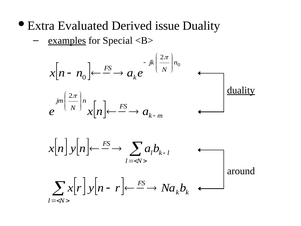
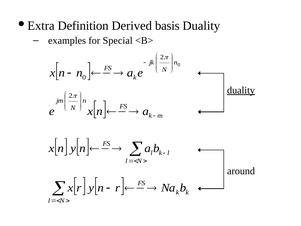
Evaluated: Evaluated -> Definition
issue: issue -> basis
examples underline: present -> none
